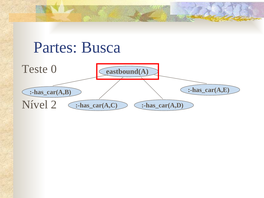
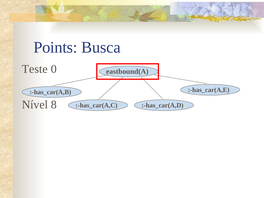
Partes: Partes -> Points
2: 2 -> 8
